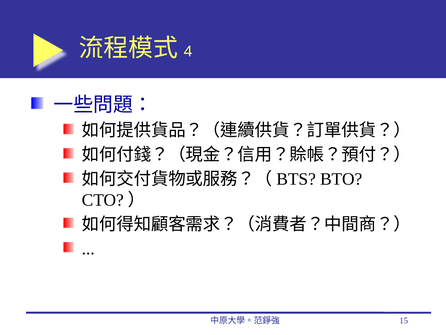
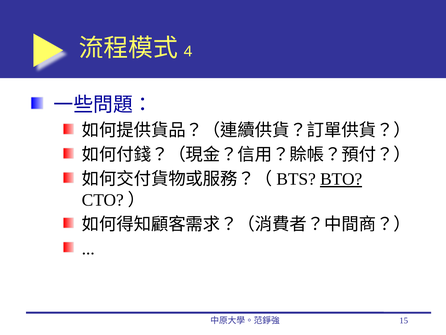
BTO underline: none -> present
